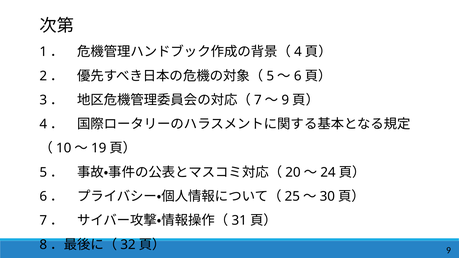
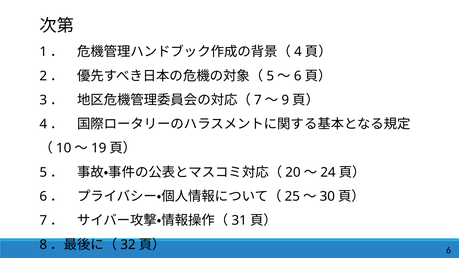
9 at (449, 251): 9 -> 6
